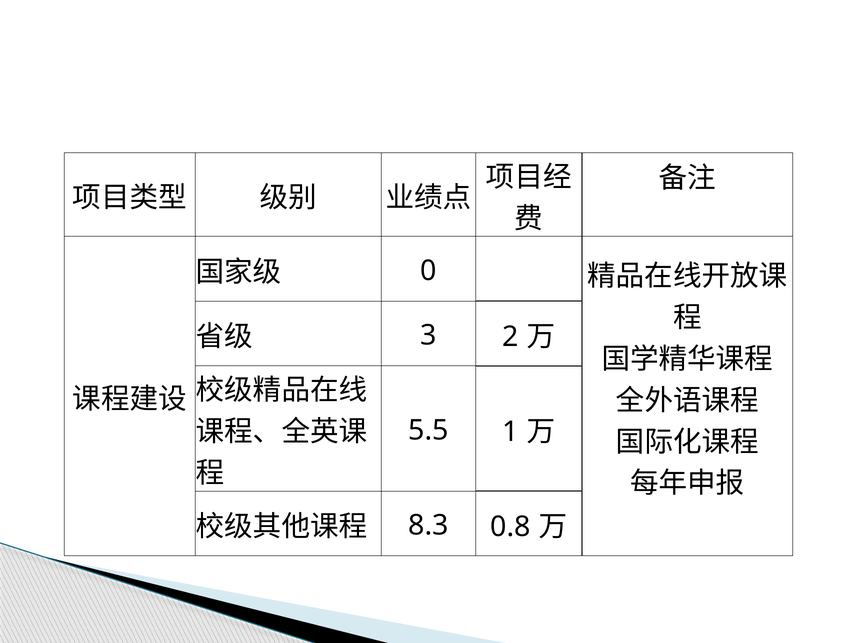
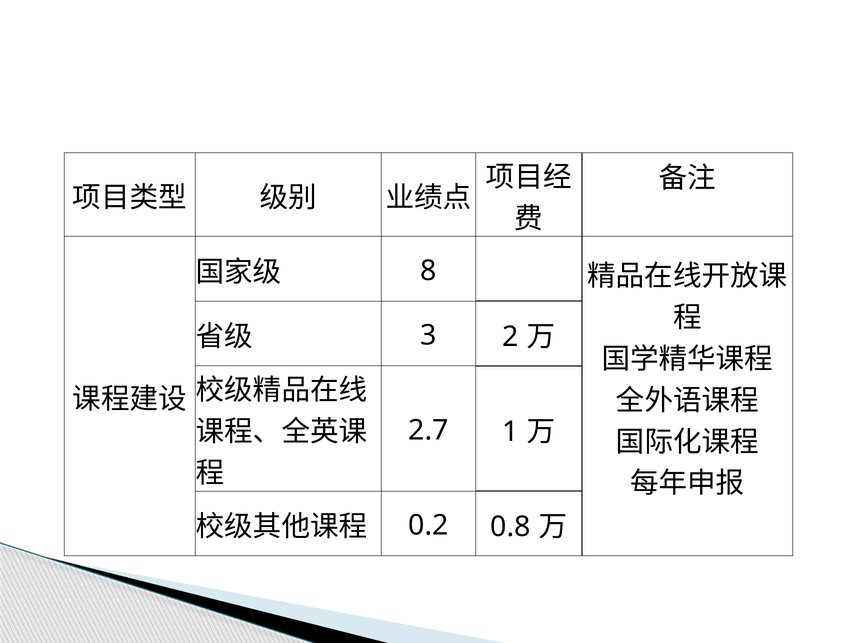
0: 0 -> 8
5.5: 5.5 -> 2.7
8.3: 8.3 -> 0.2
